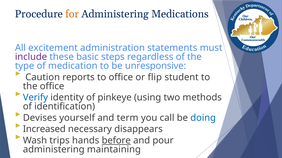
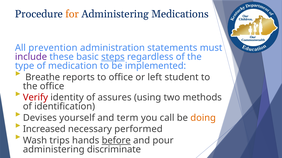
excitement: excitement -> prevention
steps underline: none -> present
unresponsive: unresponsive -> implemented
Caution: Caution -> Breathe
flip: flip -> left
Verify colour: blue -> red
pinkeye: pinkeye -> assures
doing colour: blue -> orange
disappears: disappears -> performed
maintaining: maintaining -> discriminate
